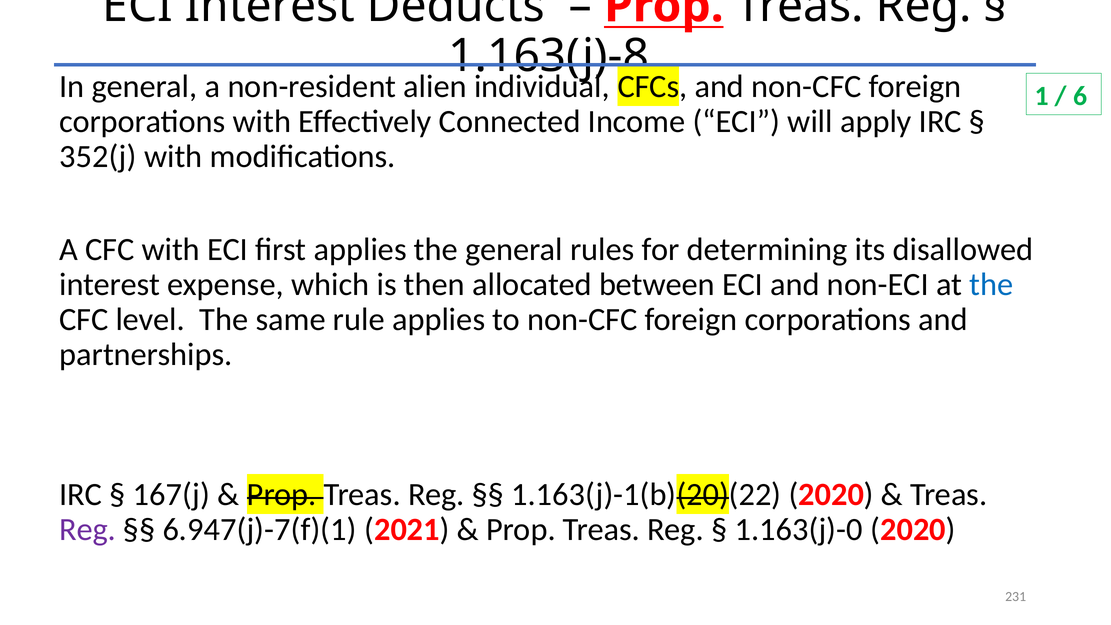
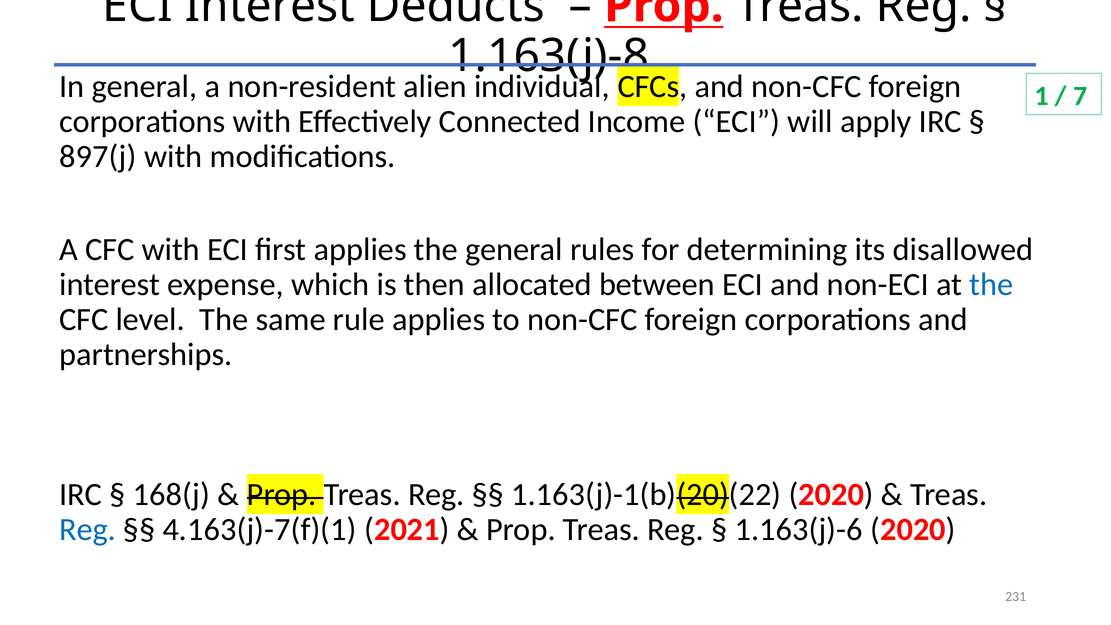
6: 6 -> 7
352(j: 352(j -> 897(j
167(j: 167(j -> 168(j
Reg at (88, 529) colour: purple -> blue
6.947(j)-7(f)(1: 6.947(j)-7(f)(1 -> 4.163(j)-7(f)(1
1.163(j)-0: 1.163(j)-0 -> 1.163(j)-6
